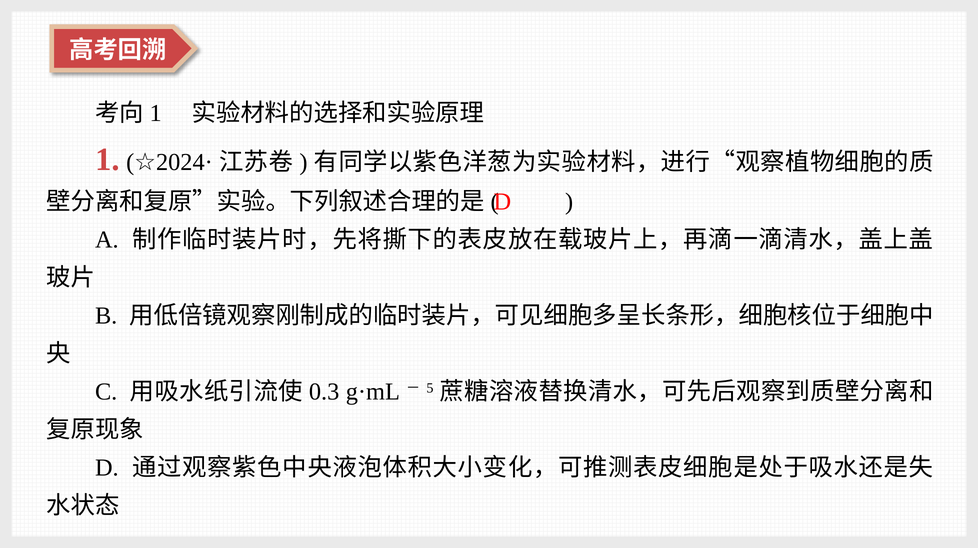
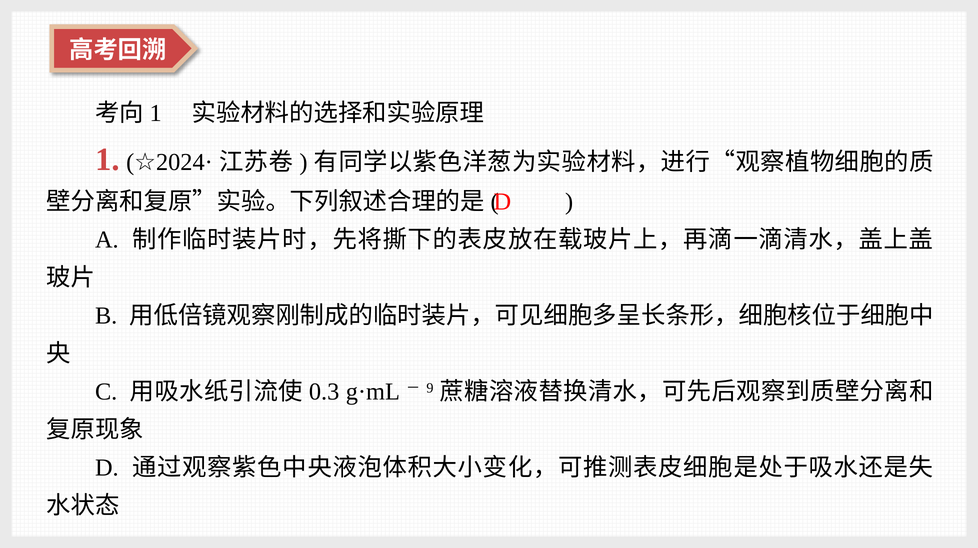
5: 5 -> 9
